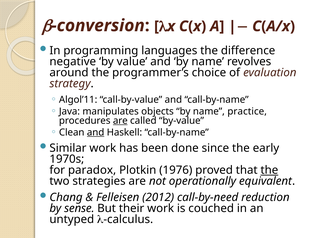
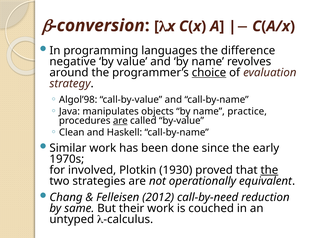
choice underline: none -> present
Algol’11: Algol’11 -> Algol’98
and at (96, 132) underline: present -> none
paradox: paradox -> involved
1976: 1976 -> 1930
sense: sense -> same
